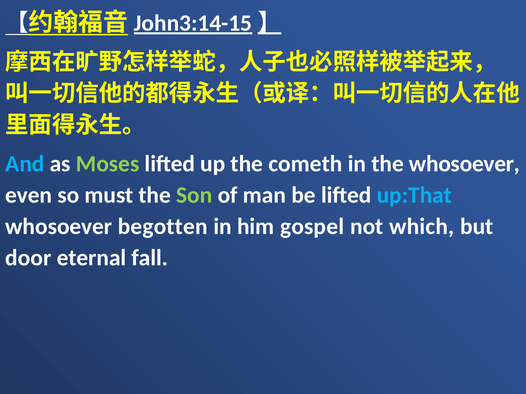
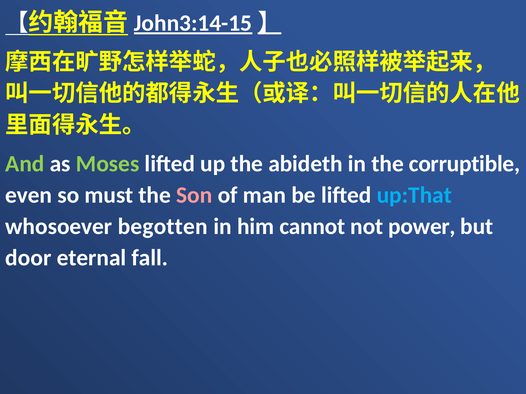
And colour: light blue -> light green
cometh: cometh -> abideth
the whosoever: whosoever -> corruptible
Son colour: light green -> pink
gospel: gospel -> cannot
which: which -> power
